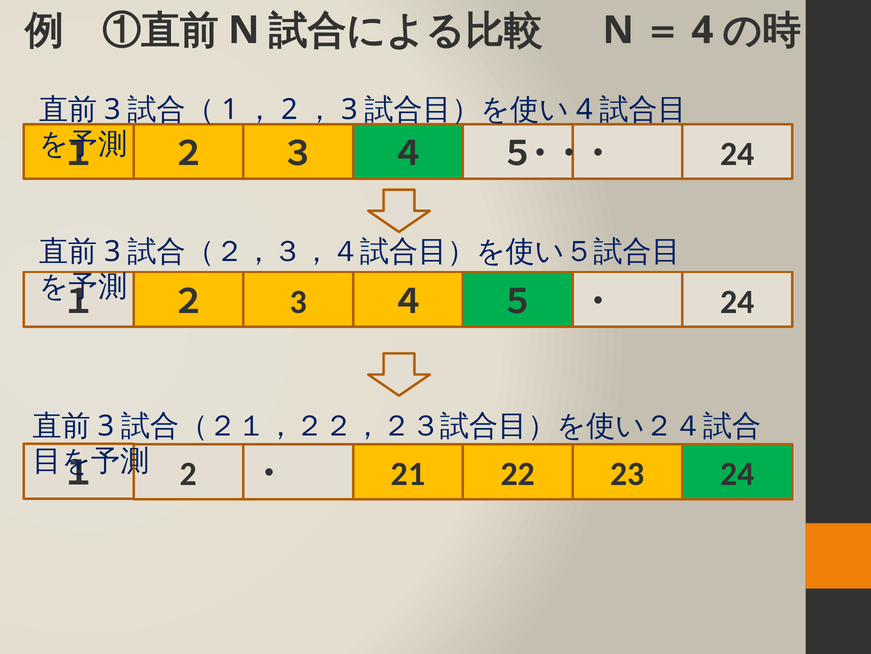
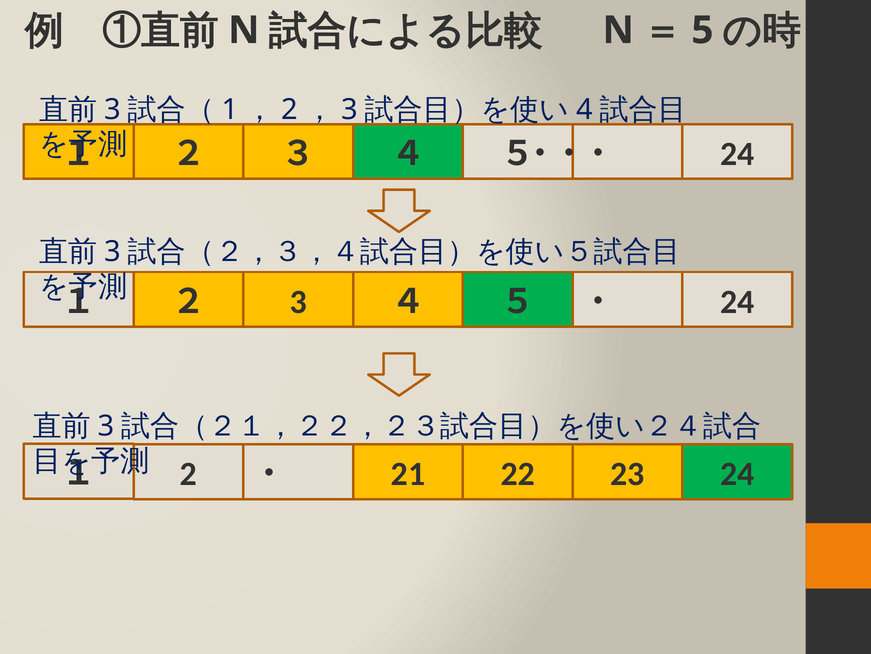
4 at (702, 30): 4 -> 5
